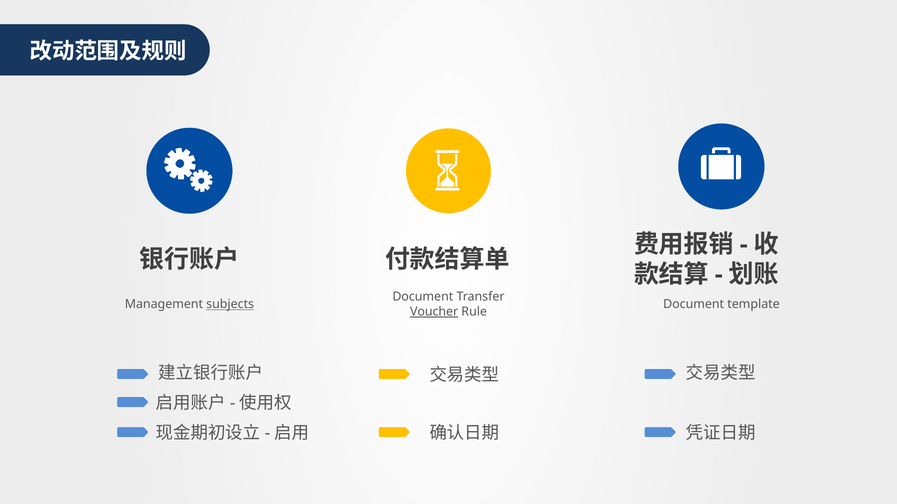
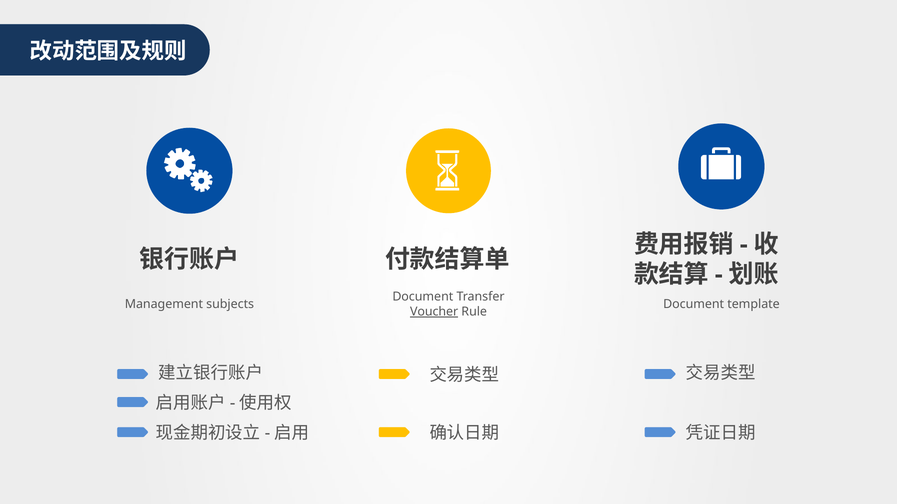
subjects underline: present -> none
